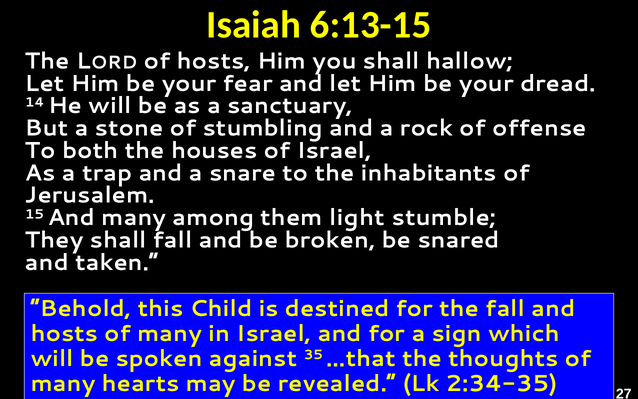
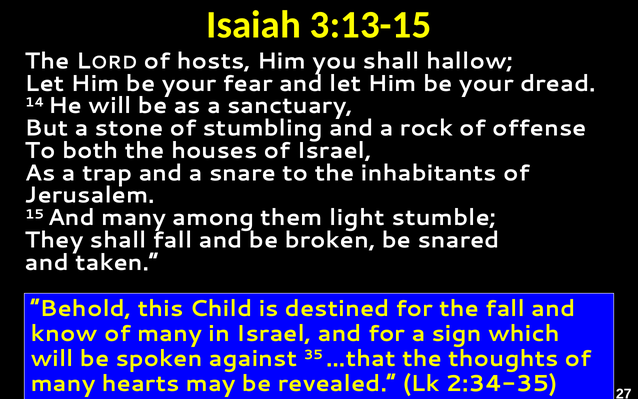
6:13-15: 6:13-15 -> 3:13-15
hosts at (64, 334): hosts -> know
